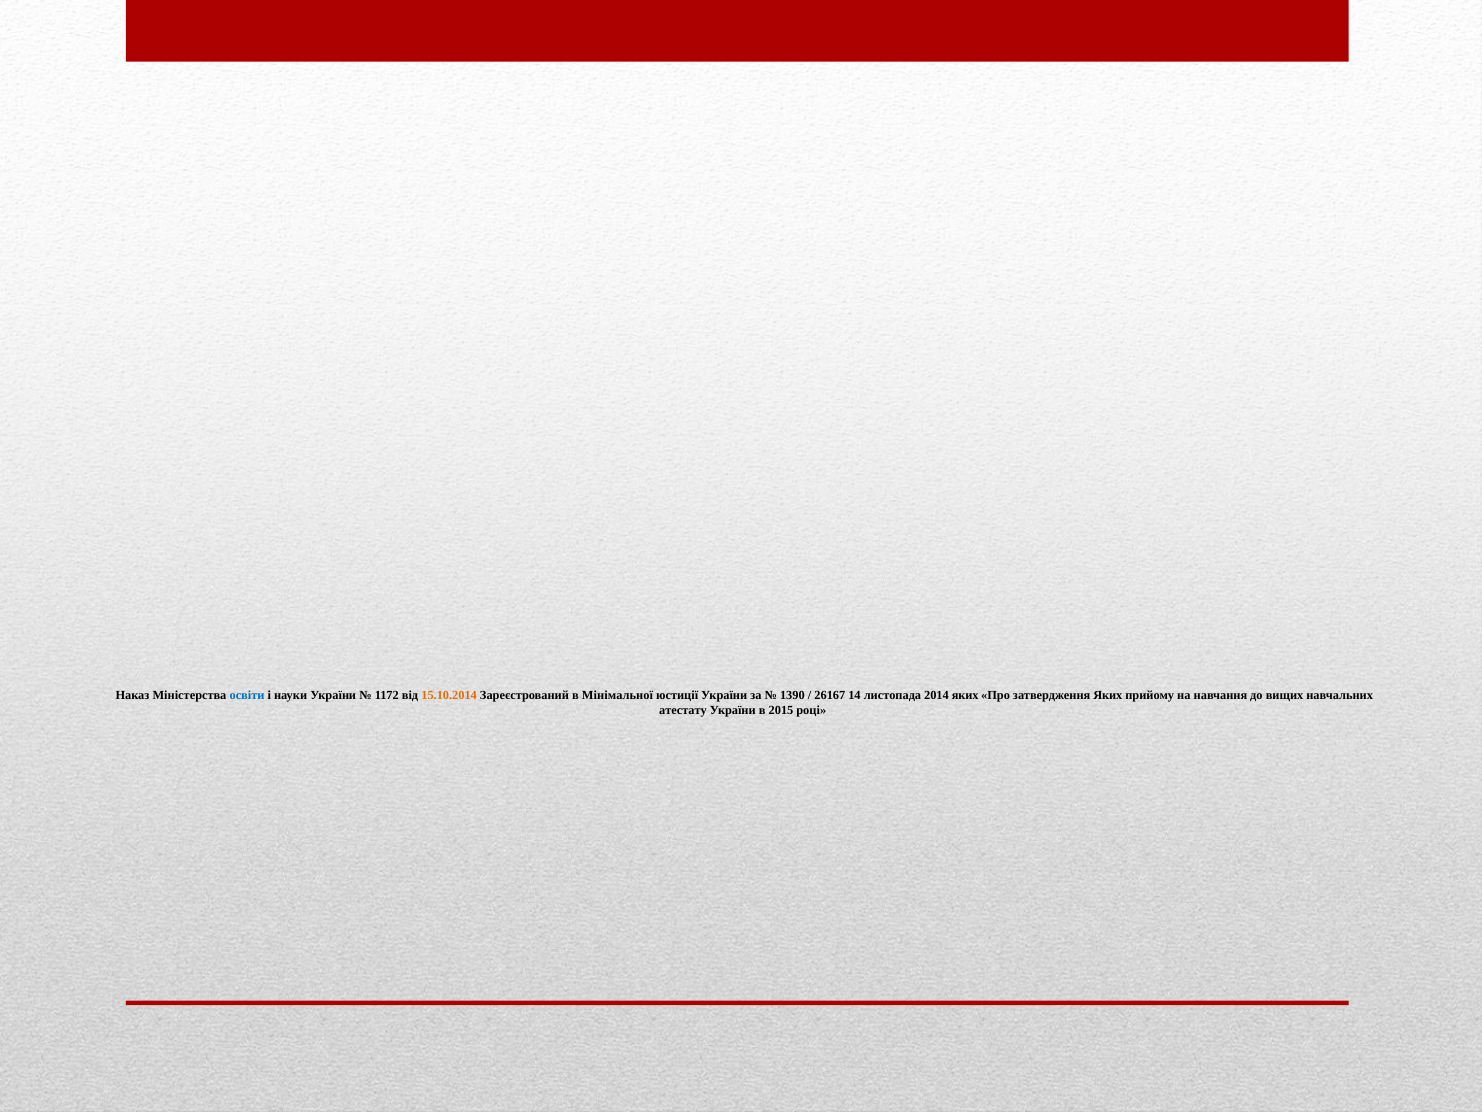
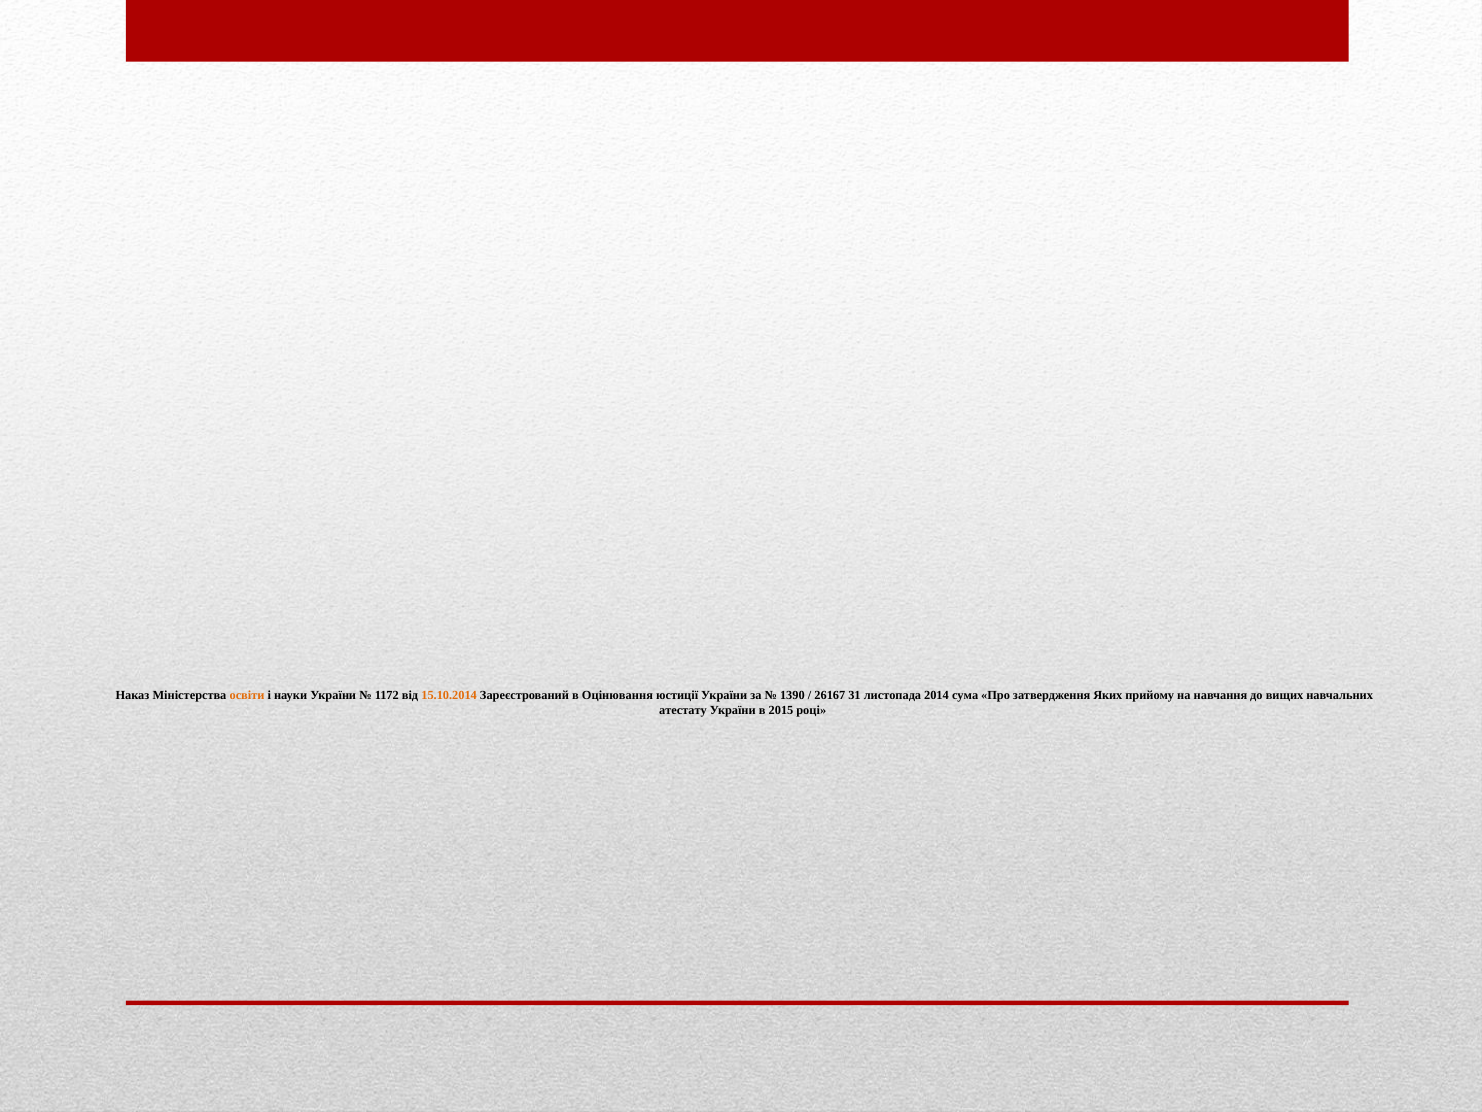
освіти colour: blue -> orange
Мінімальної: Мінімальної -> Оцінювання
14: 14 -> 31
2014 яких: яких -> сума
